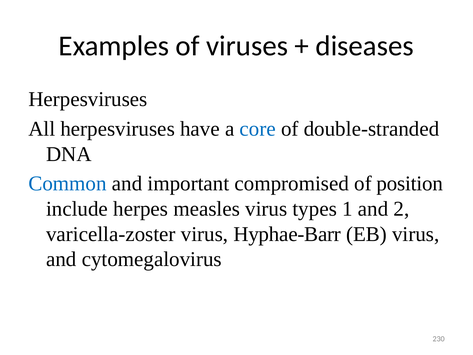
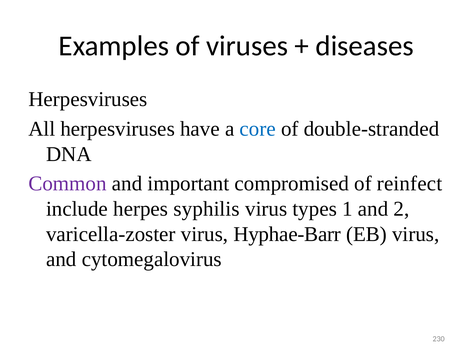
Common colour: blue -> purple
position: position -> reinfect
measles: measles -> syphilis
